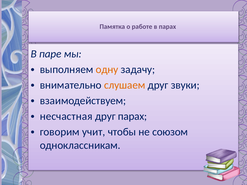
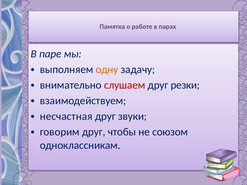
слушаем colour: orange -> red
звуки: звуки -> резки
друг парах: парах -> звуки
говорим учит: учит -> друг
